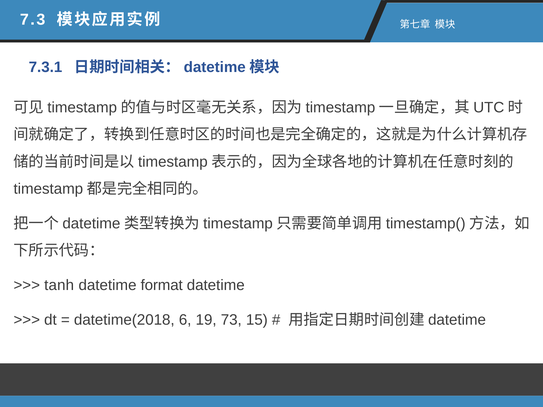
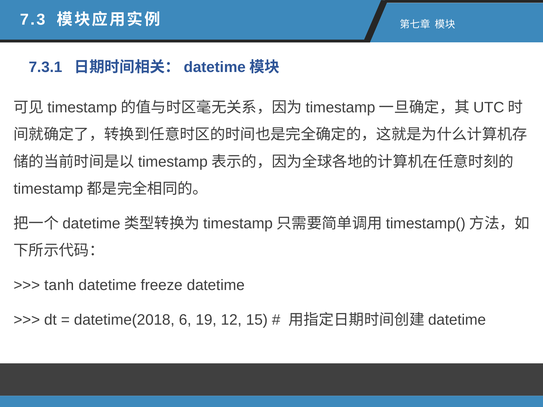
format: format -> freeze
73: 73 -> 12
